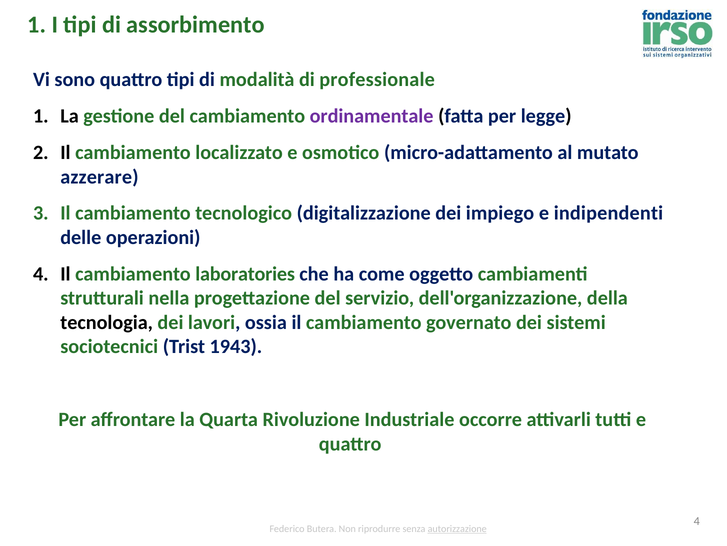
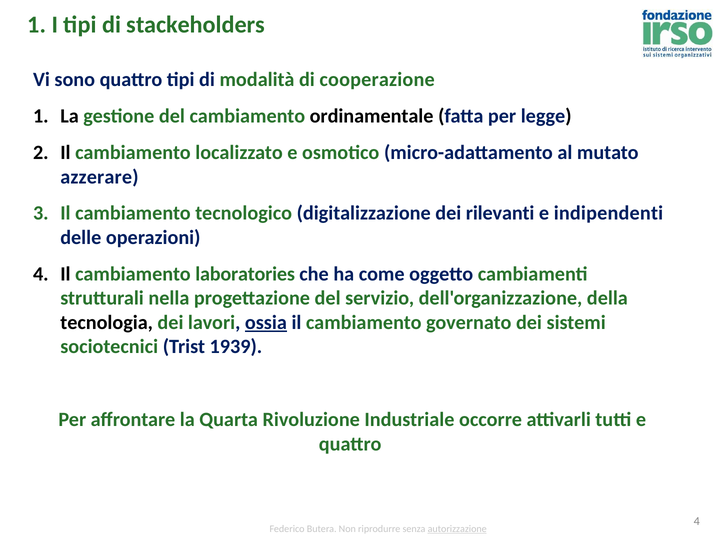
assorbimento: assorbimento -> stackeholders
professionale: professionale -> cooperazione
ordinamentale colour: purple -> black
impiego: impiego -> rilevanti
ossia underline: none -> present
1943: 1943 -> 1939
